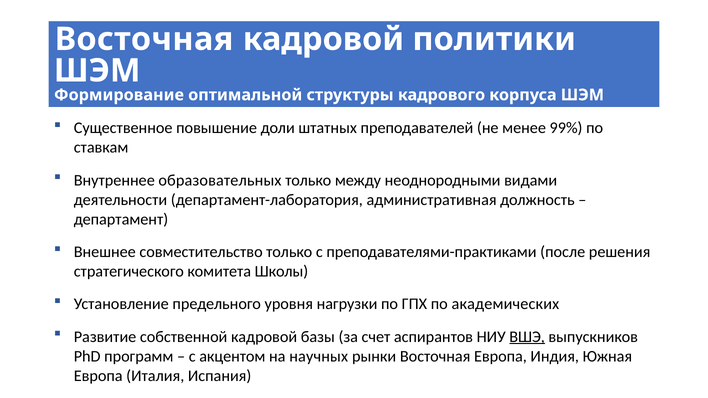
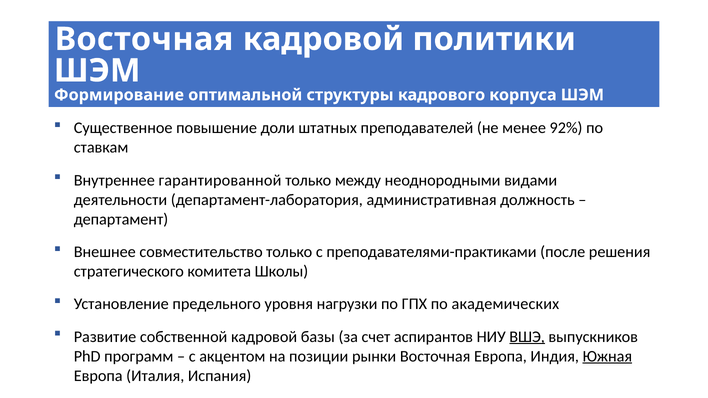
99%: 99% -> 92%
образовательных: образовательных -> гарантированной
научных: научных -> позиции
Южная underline: none -> present
